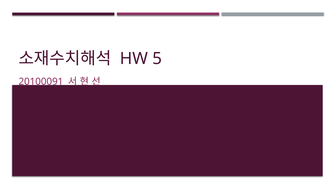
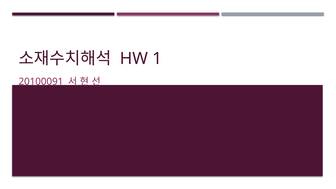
5: 5 -> 1
